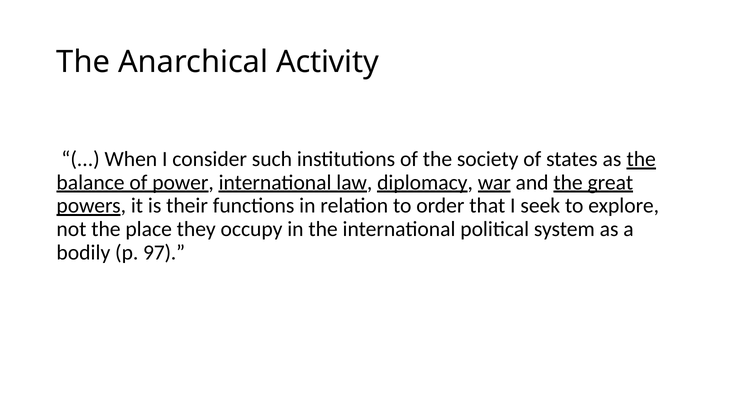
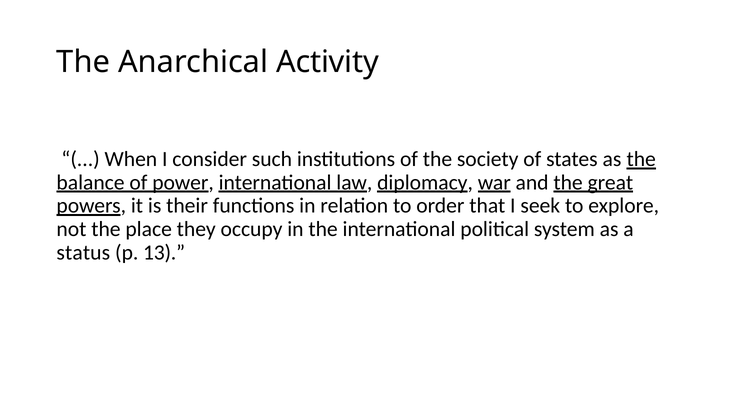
bodily: bodily -> status
97: 97 -> 13
